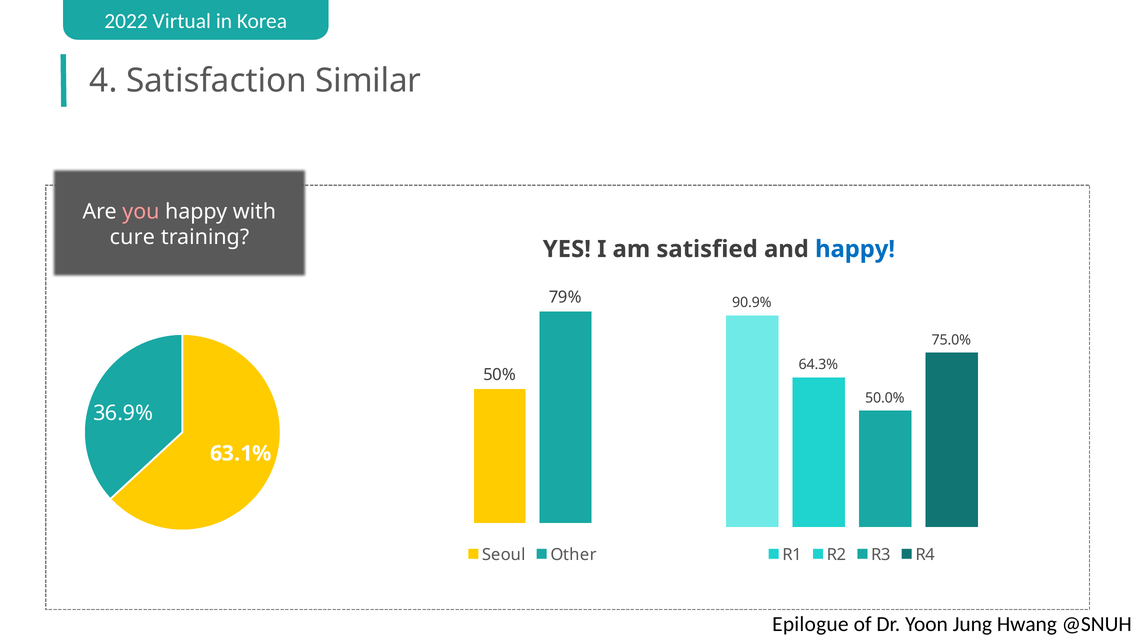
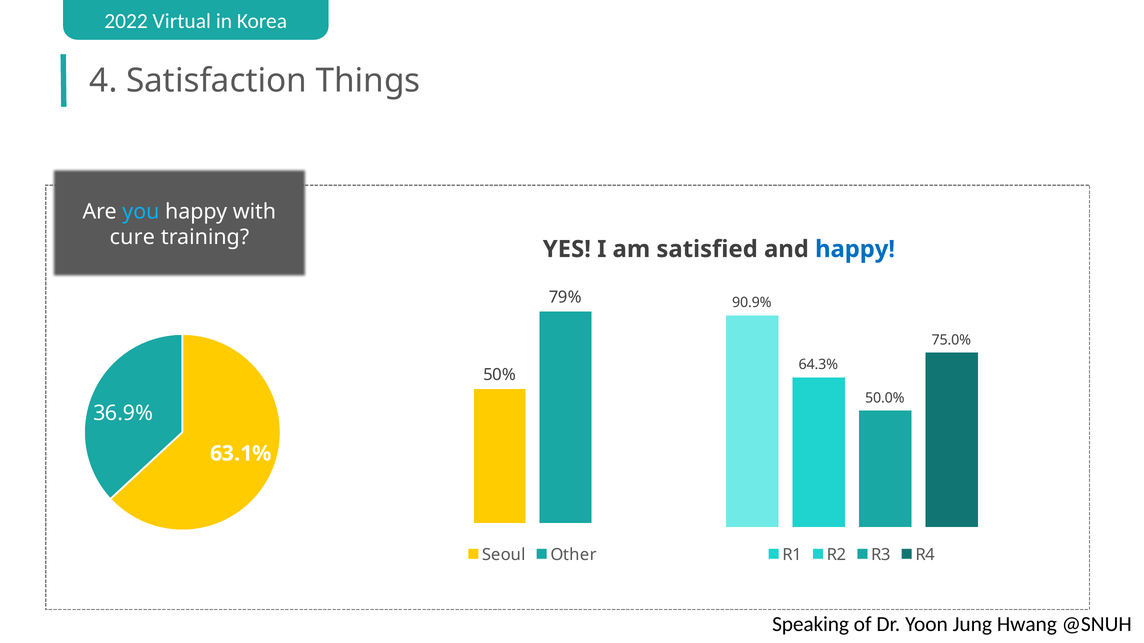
Similar: Similar -> Things
you colour: pink -> light blue
Epilogue: Epilogue -> Speaking
